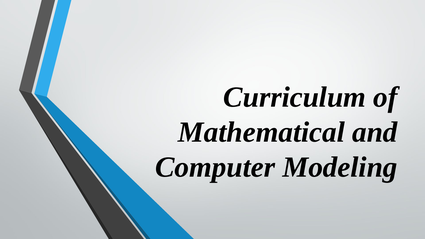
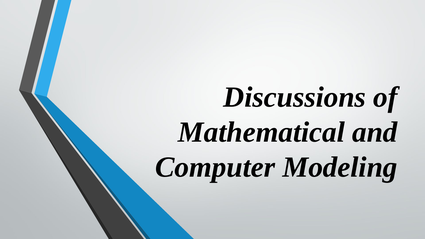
Curriculum: Curriculum -> Discussions
